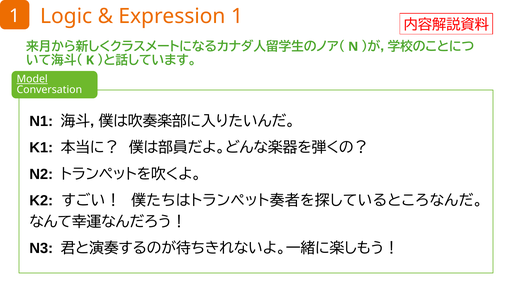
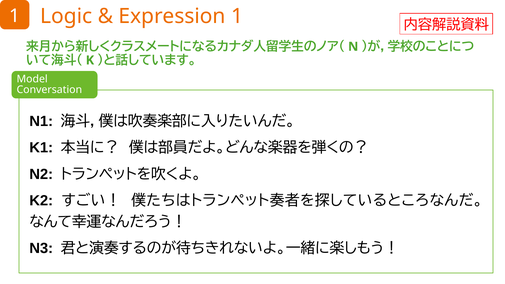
Model underline: present -> none
